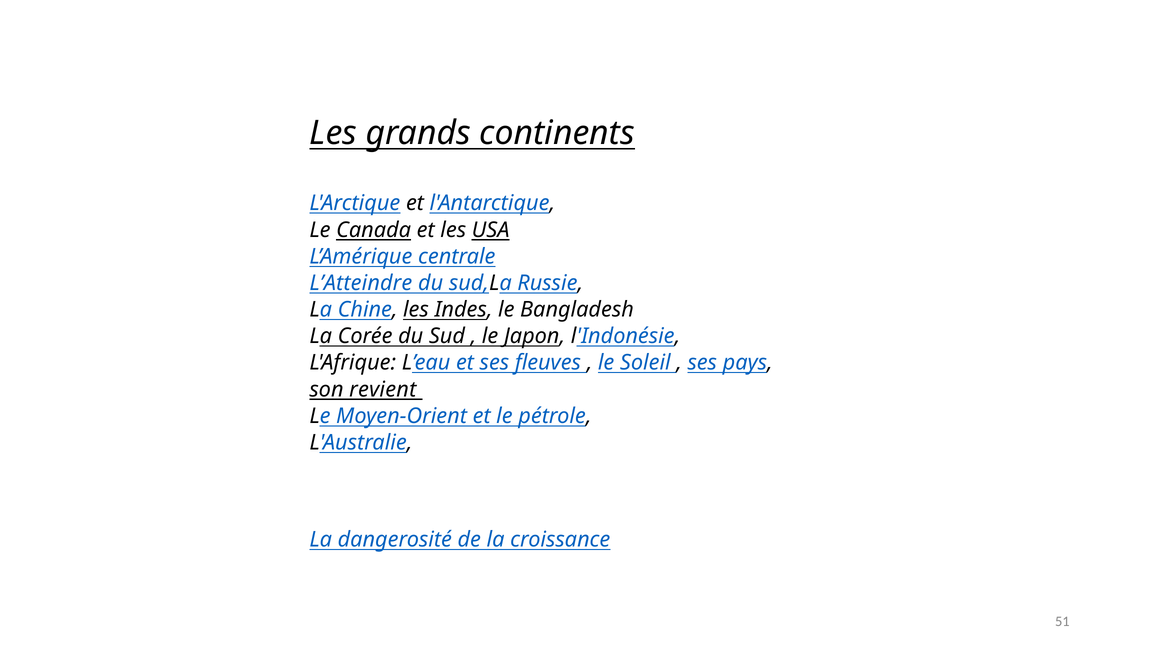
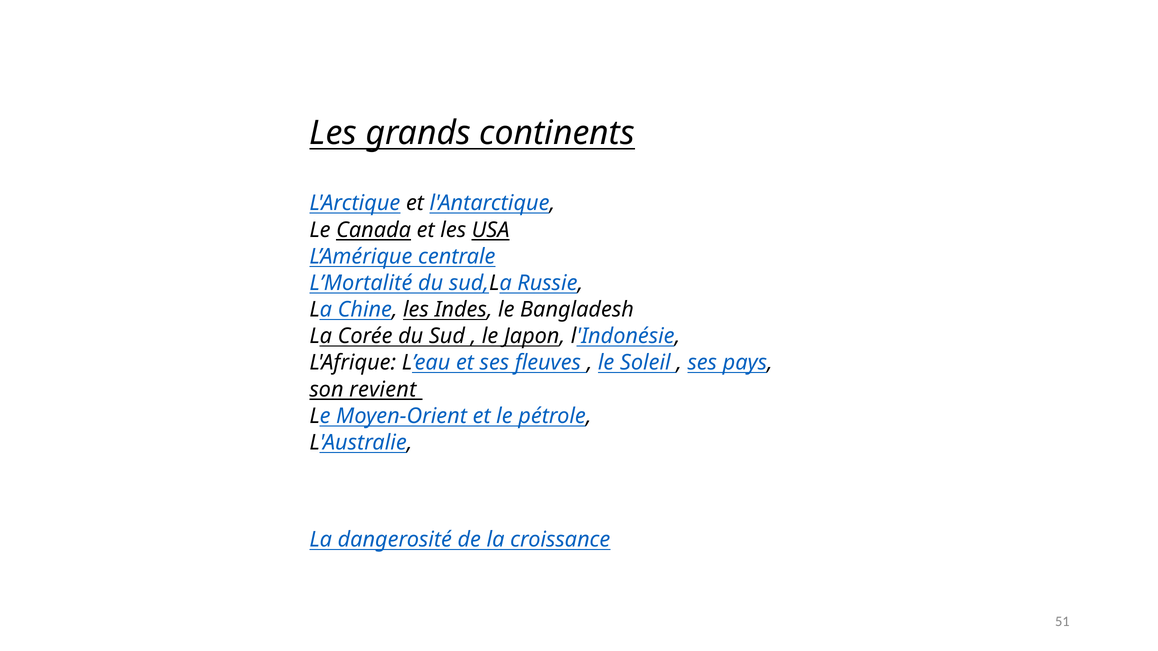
L’Atteindre: L’Atteindre -> L’Mortalité
